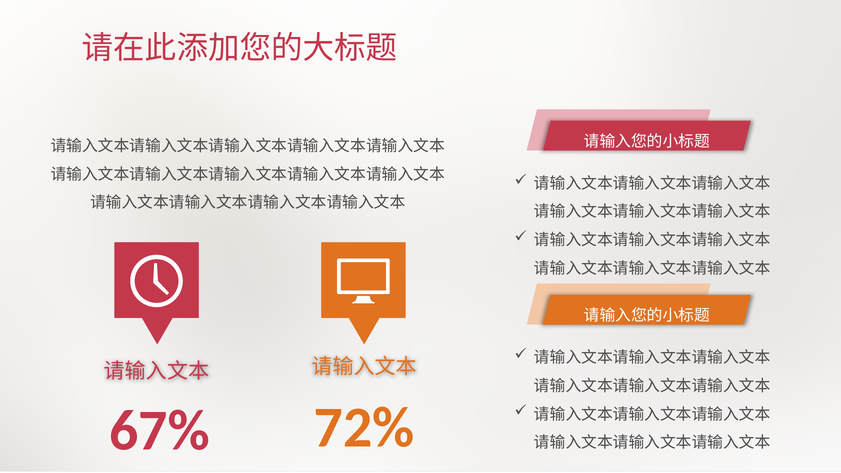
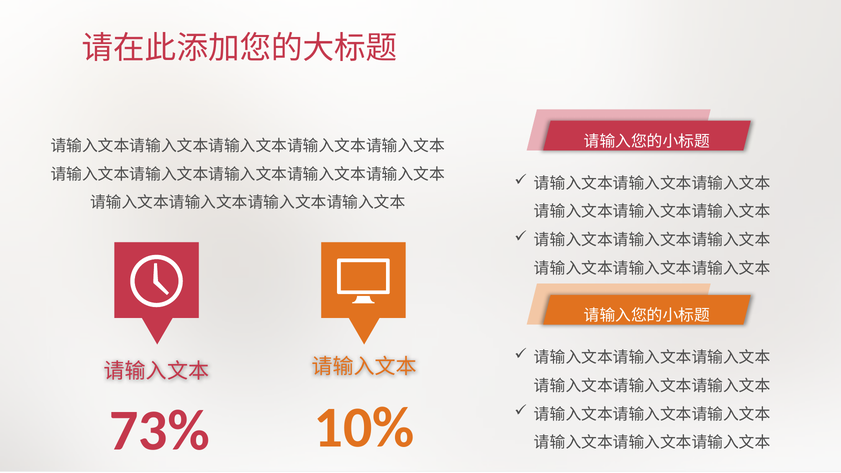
72%: 72% -> 10%
67%: 67% -> 73%
